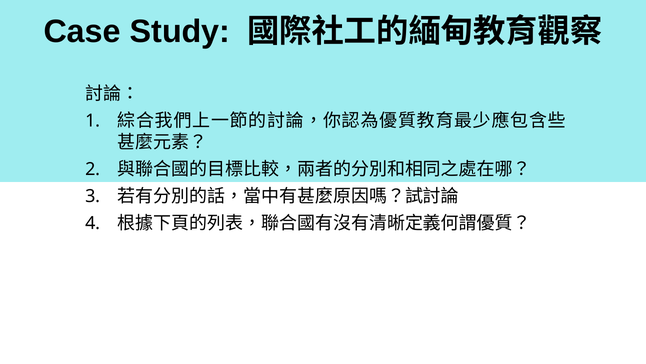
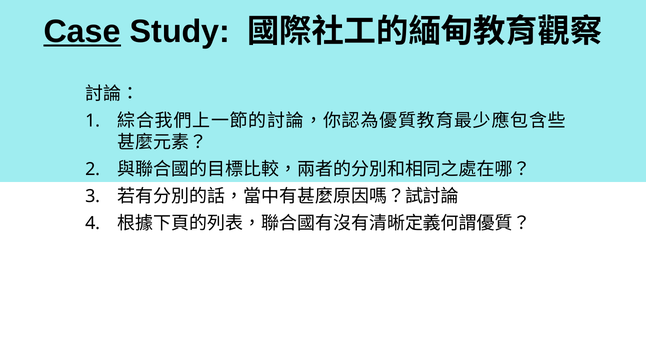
Case underline: none -> present
